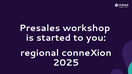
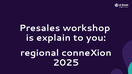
started: started -> explain
